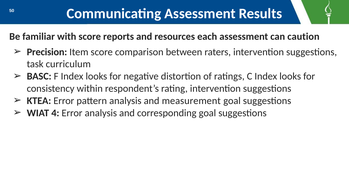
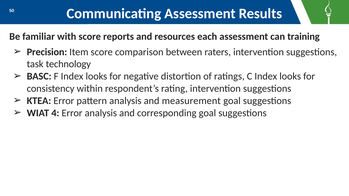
caution: caution -> training
curriculum: curriculum -> technology
